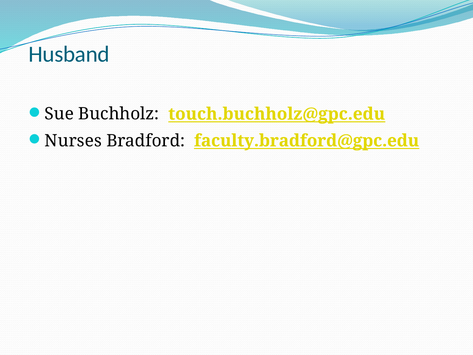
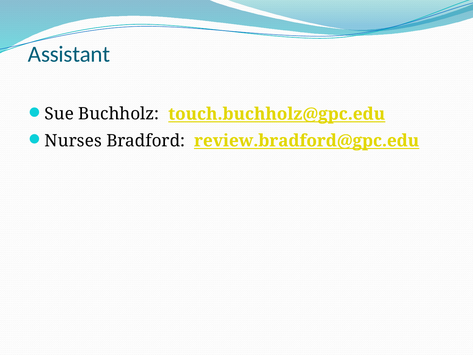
Husband: Husband -> Assistant
faculty.bradford@gpc.edu: faculty.bradford@gpc.edu -> review.bradford@gpc.edu
